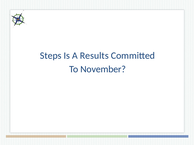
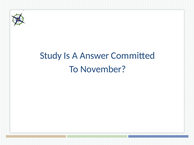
Steps: Steps -> Study
Results: Results -> Answer
